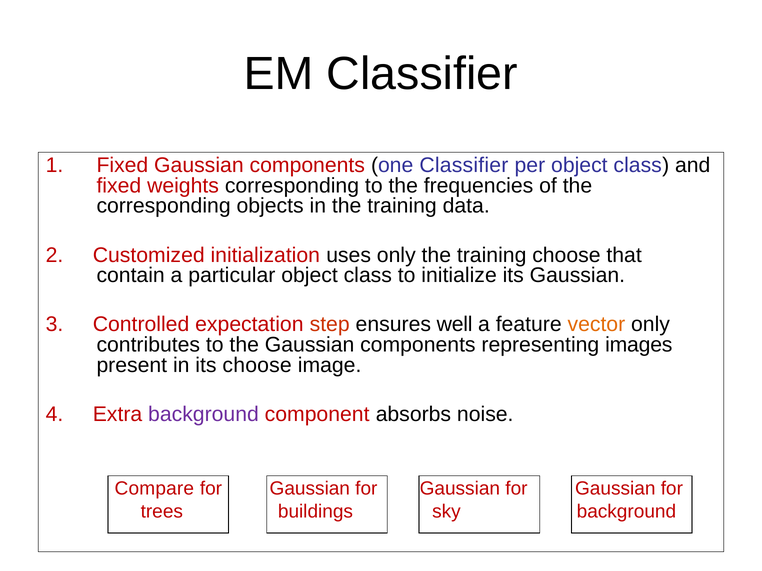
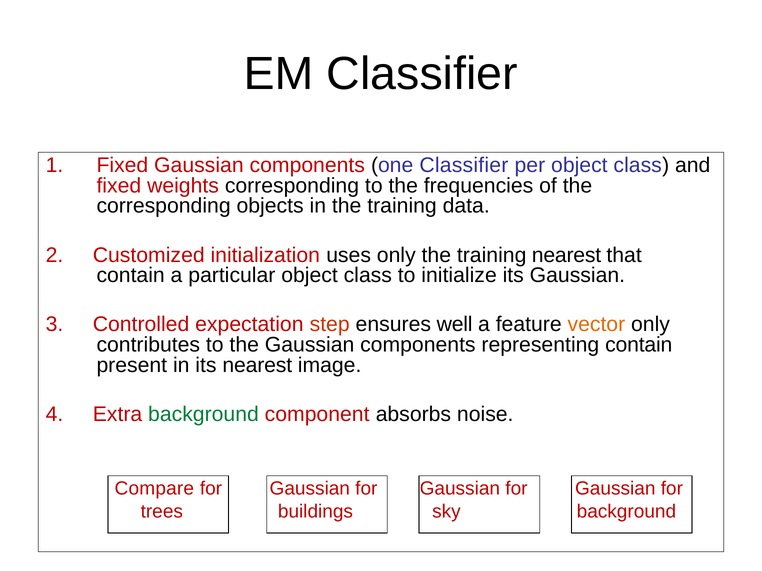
training choose: choose -> nearest
representing images: images -> contain
its choose: choose -> nearest
background at (203, 415) colour: purple -> green
